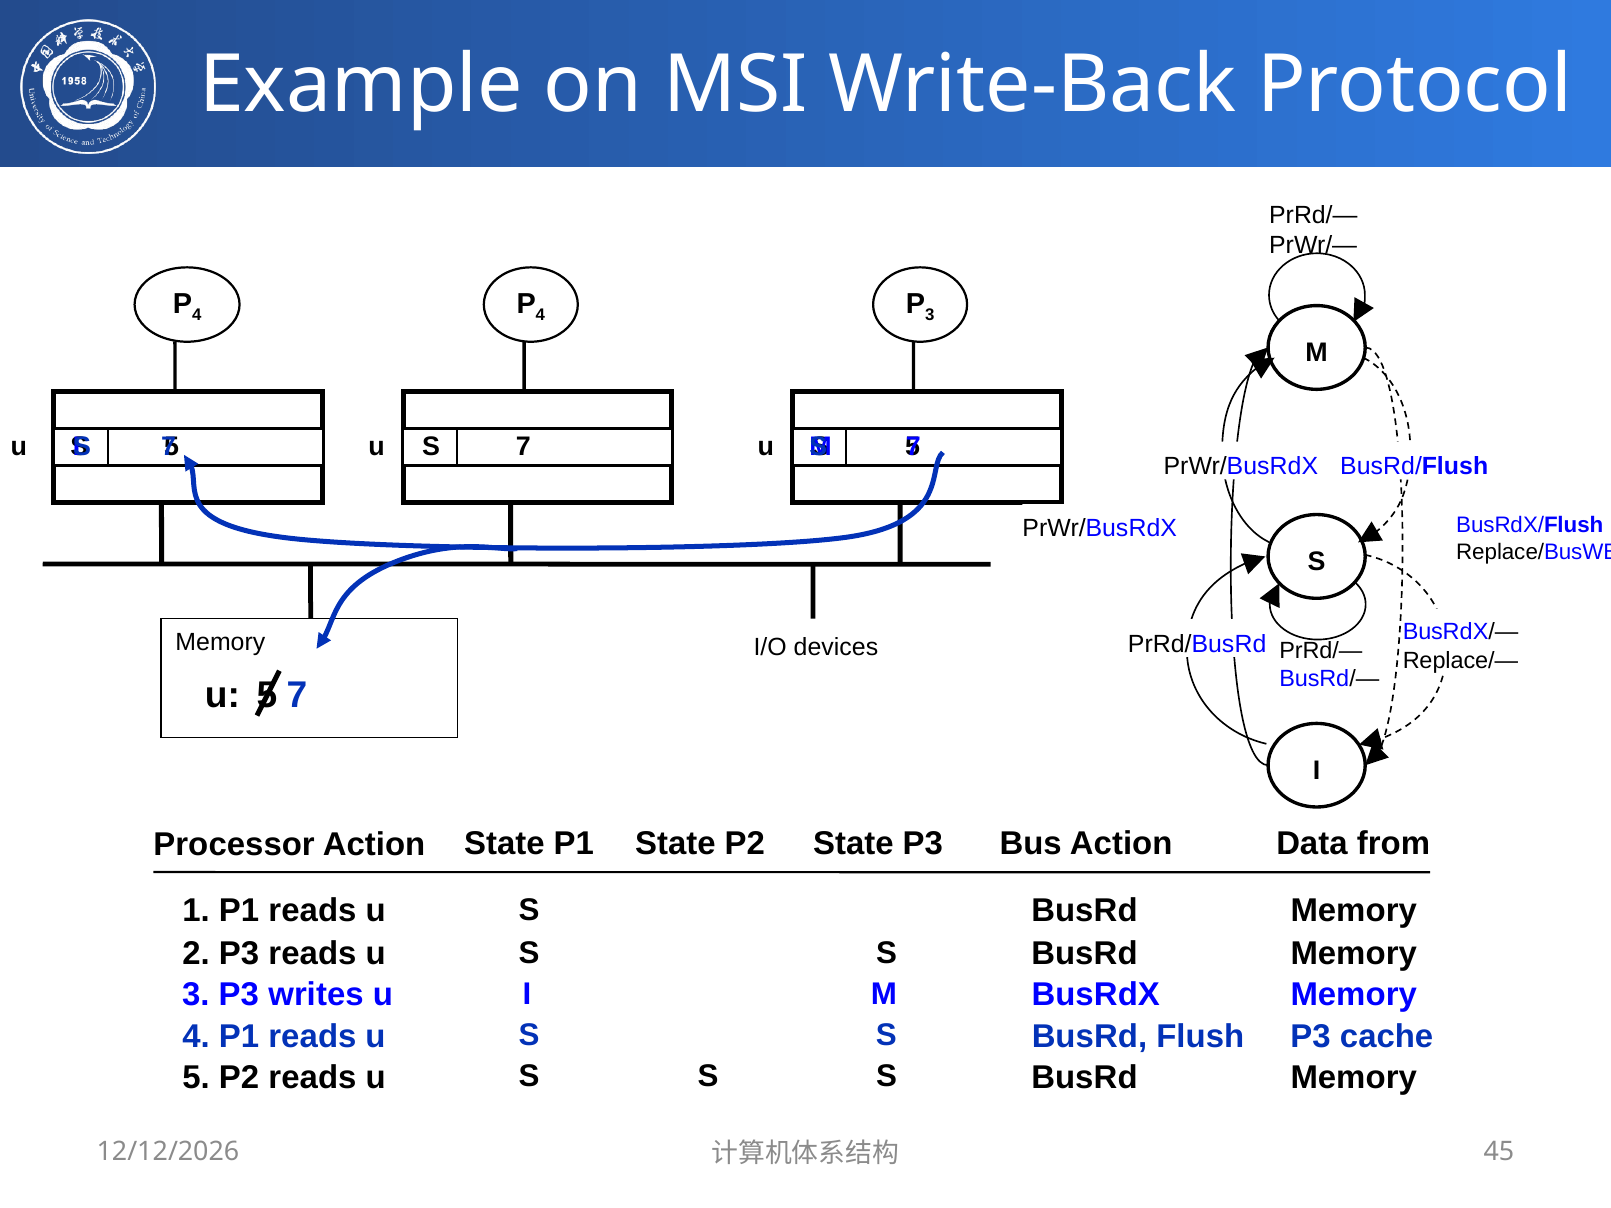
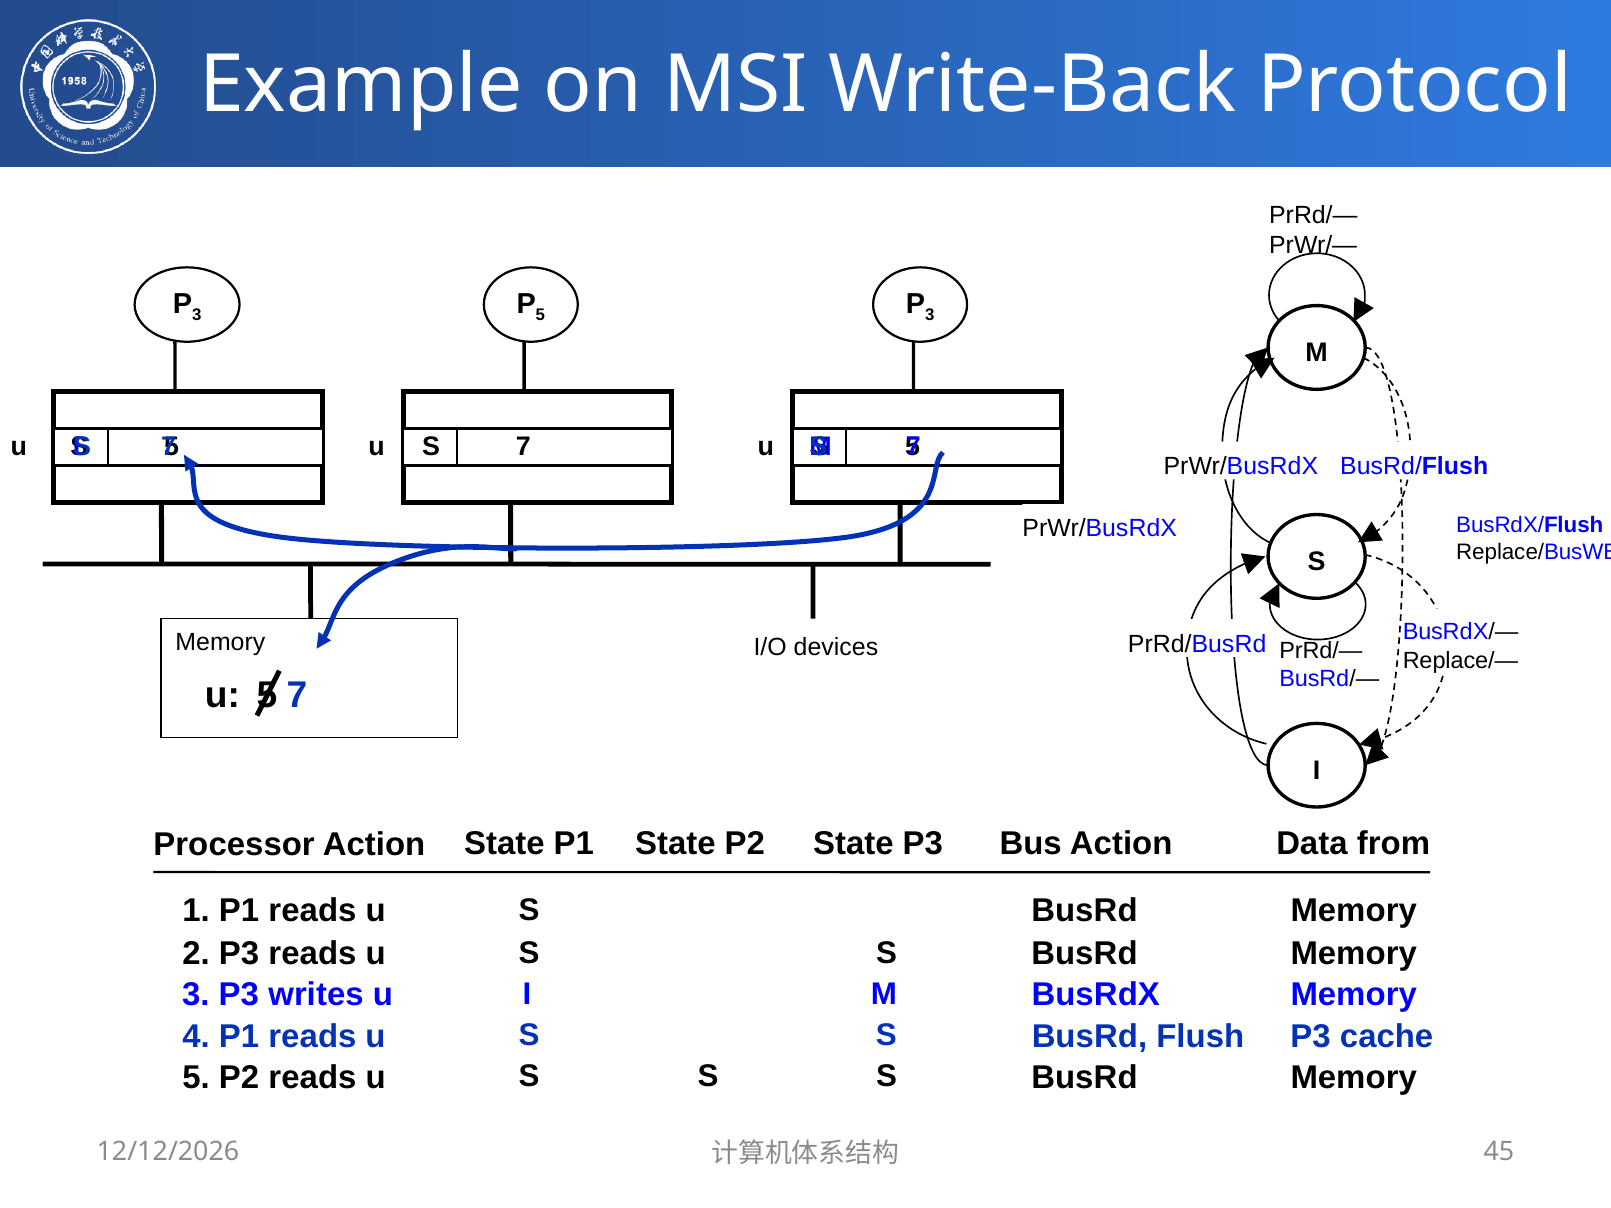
4 at (197, 315): 4 -> 3
4 at (540, 315): 4 -> 5
